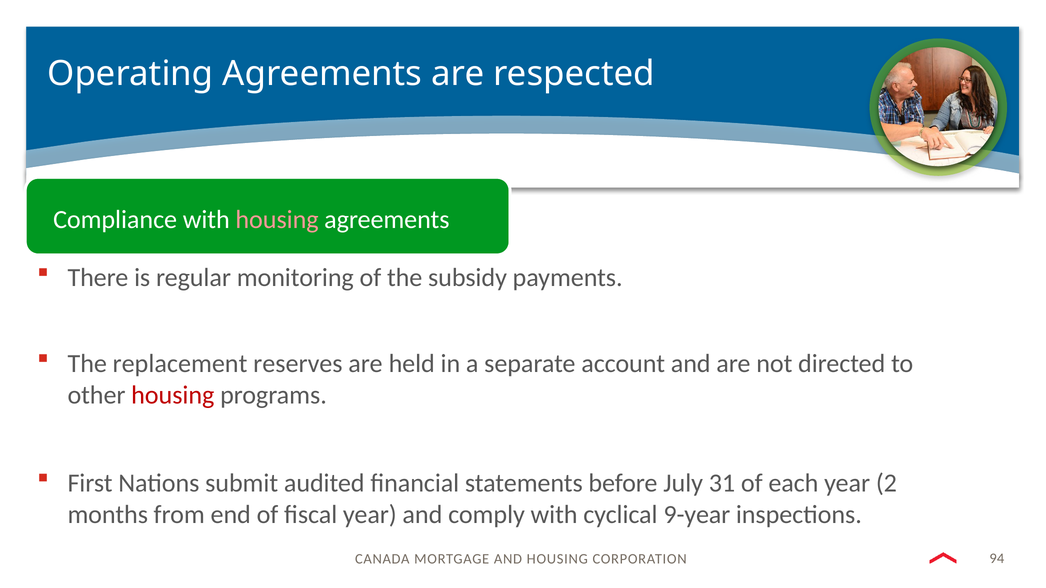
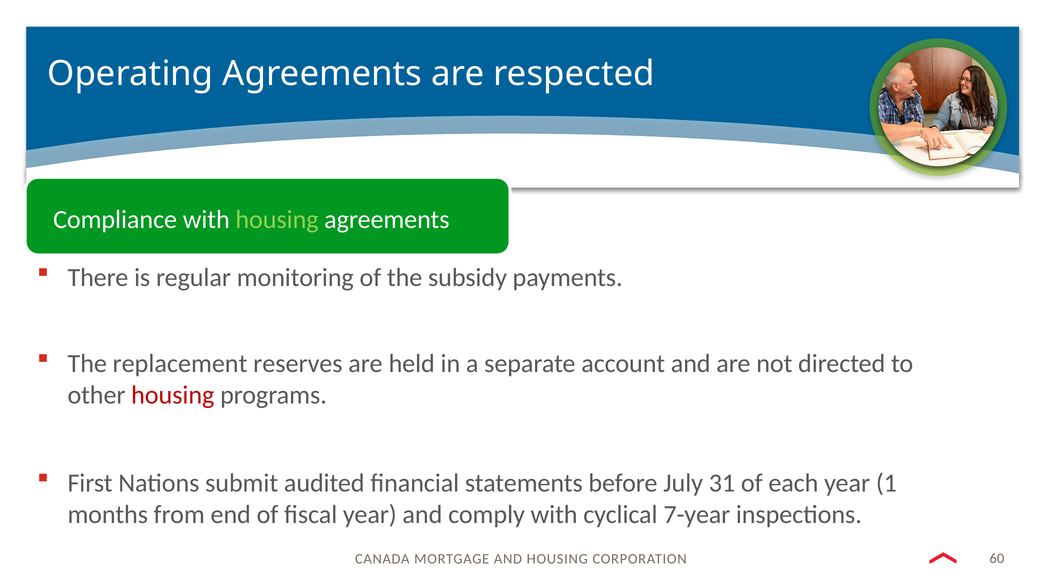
housing at (277, 220) colour: pink -> light green
2: 2 -> 1
9-year: 9-year -> 7-year
94: 94 -> 60
